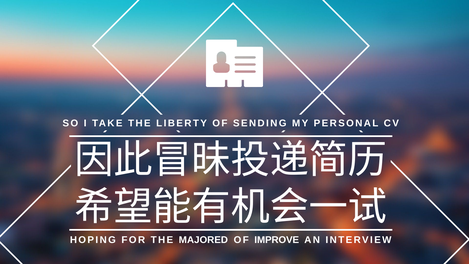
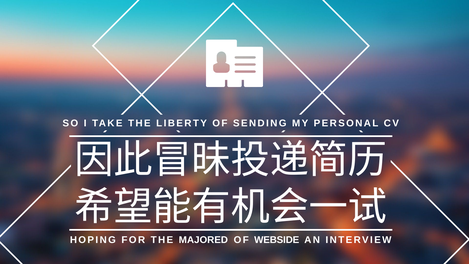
IMPROVE: IMPROVE -> WEBSIDE
